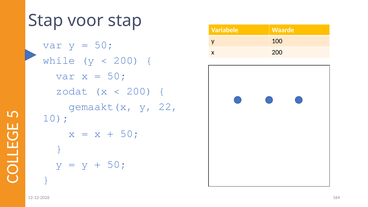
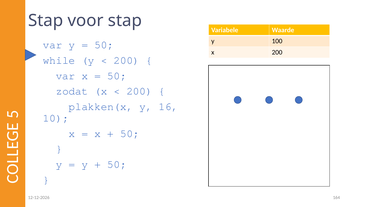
gemaakt(x: gemaakt(x -> plakken(x
22: 22 -> 16
